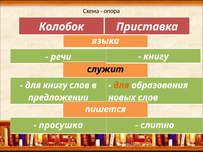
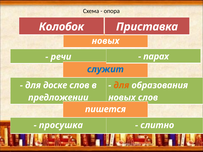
языка at (106, 41): языка -> новых
книгу at (156, 57): книгу -> парах
служит colour: black -> blue
для книгу: книгу -> доске
